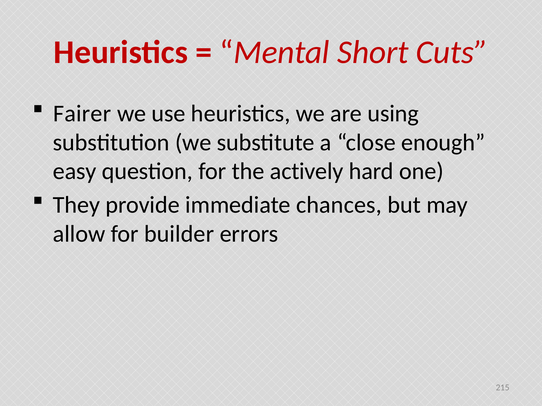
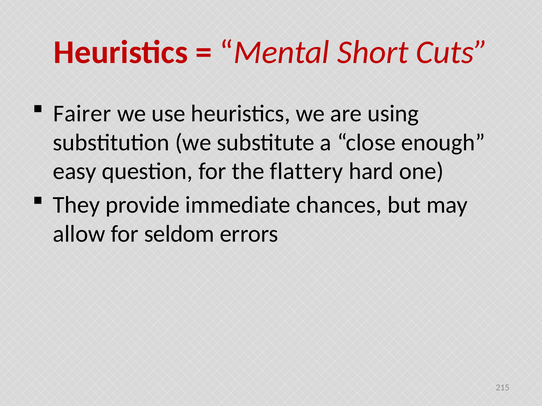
actively: actively -> flattery
builder: builder -> seldom
